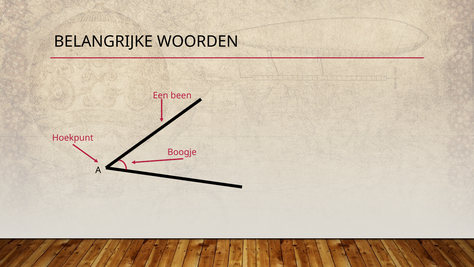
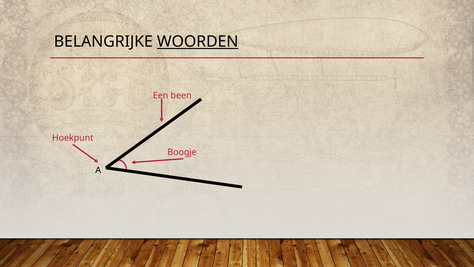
WOORDEN underline: none -> present
